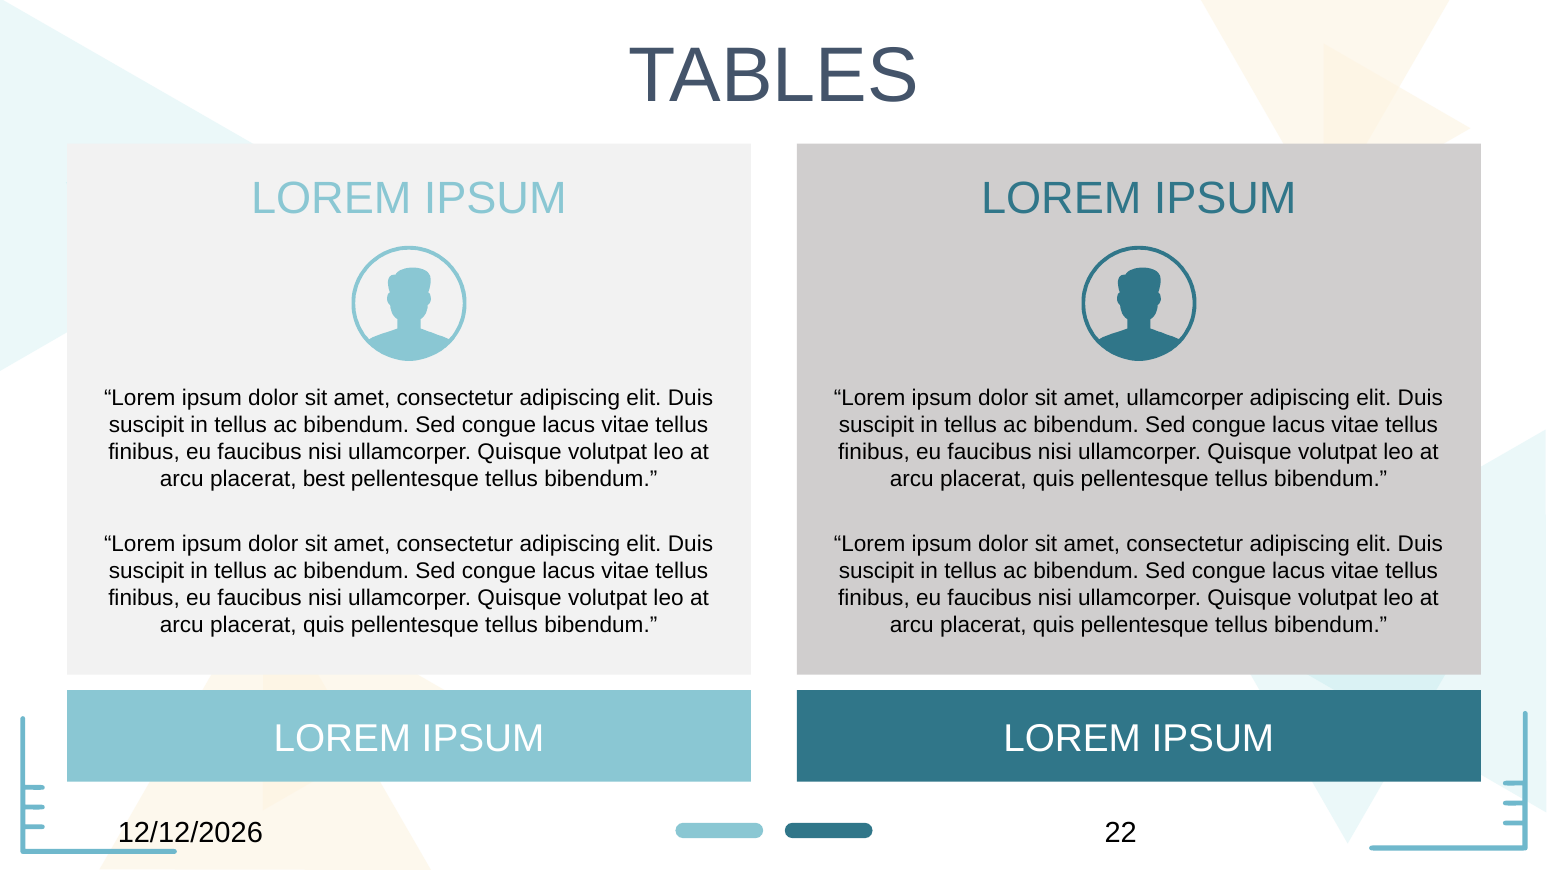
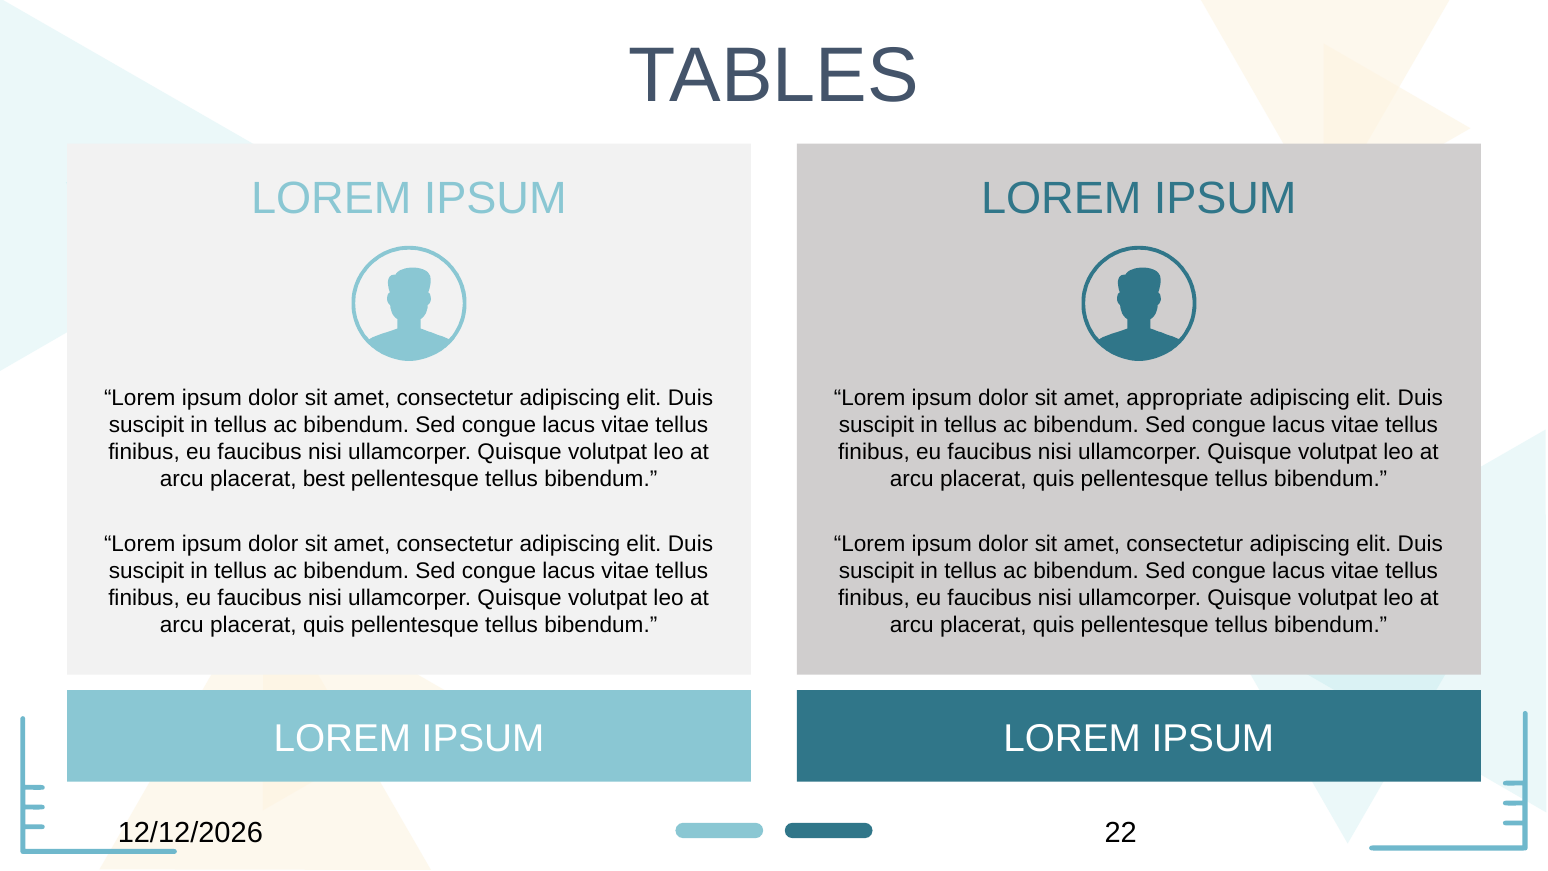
amet ullamcorper: ullamcorper -> appropriate
